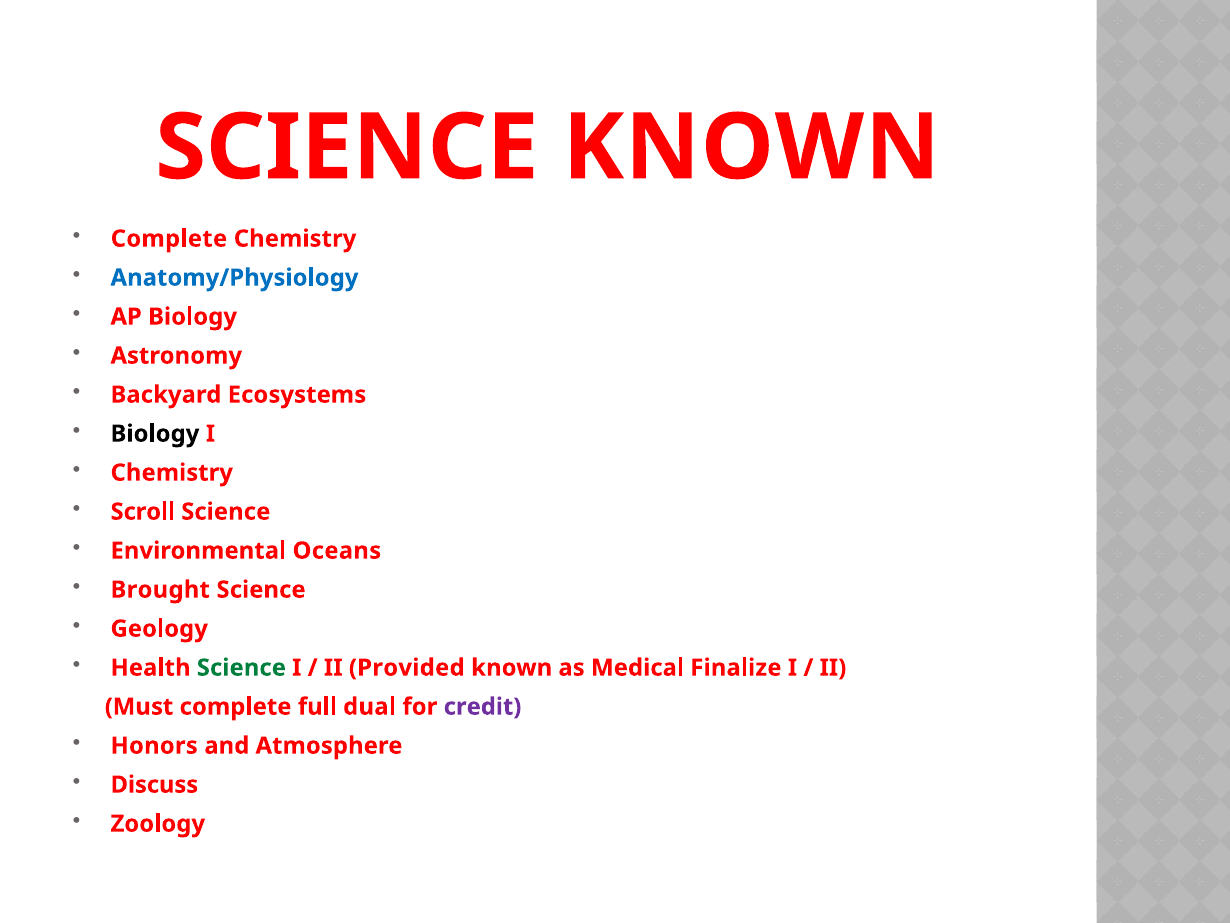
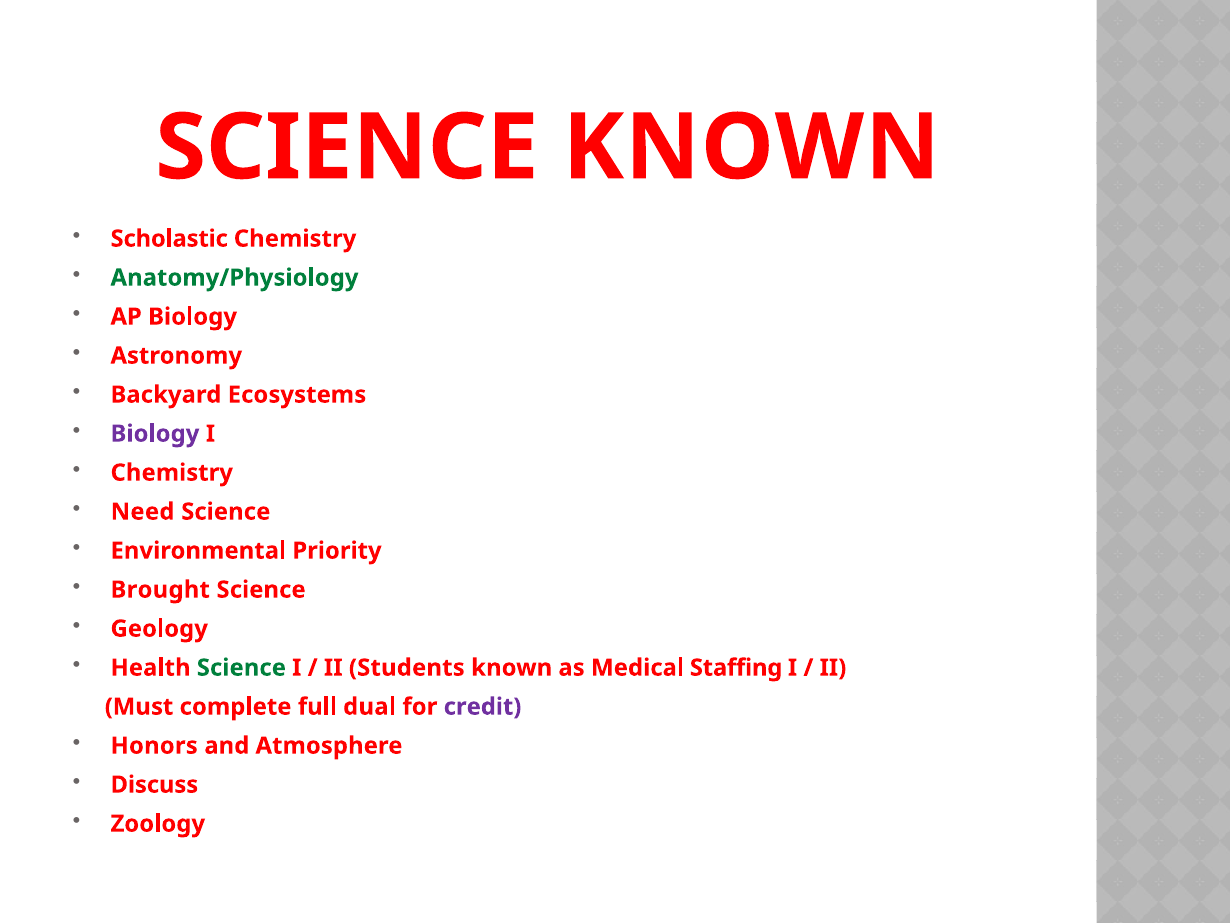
Complete at (169, 239): Complete -> Scholastic
Anatomy/Physiology colour: blue -> green
Biology at (155, 434) colour: black -> purple
Scroll: Scroll -> Need
Oceans: Oceans -> Priority
Provided: Provided -> Students
Finalize: Finalize -> Staffing
